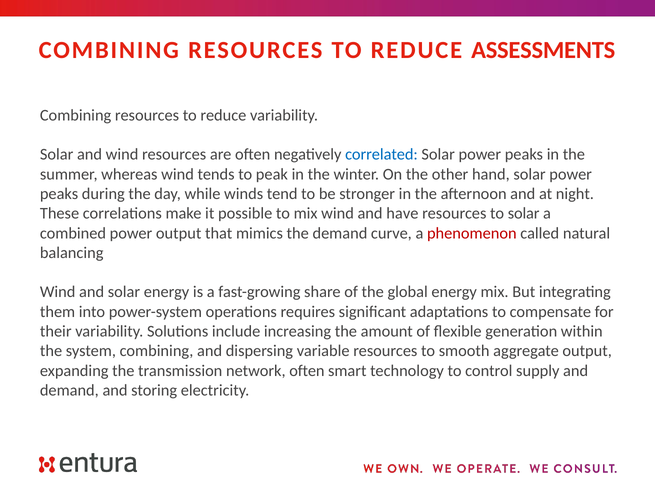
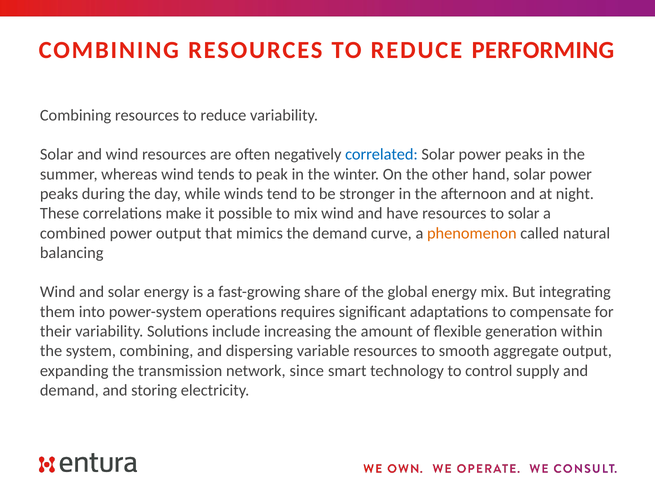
ASSESSMENTS: ASSESSMENTS -> PERFORMING
phenomenon colour: red -> orange
network often: often -> since
